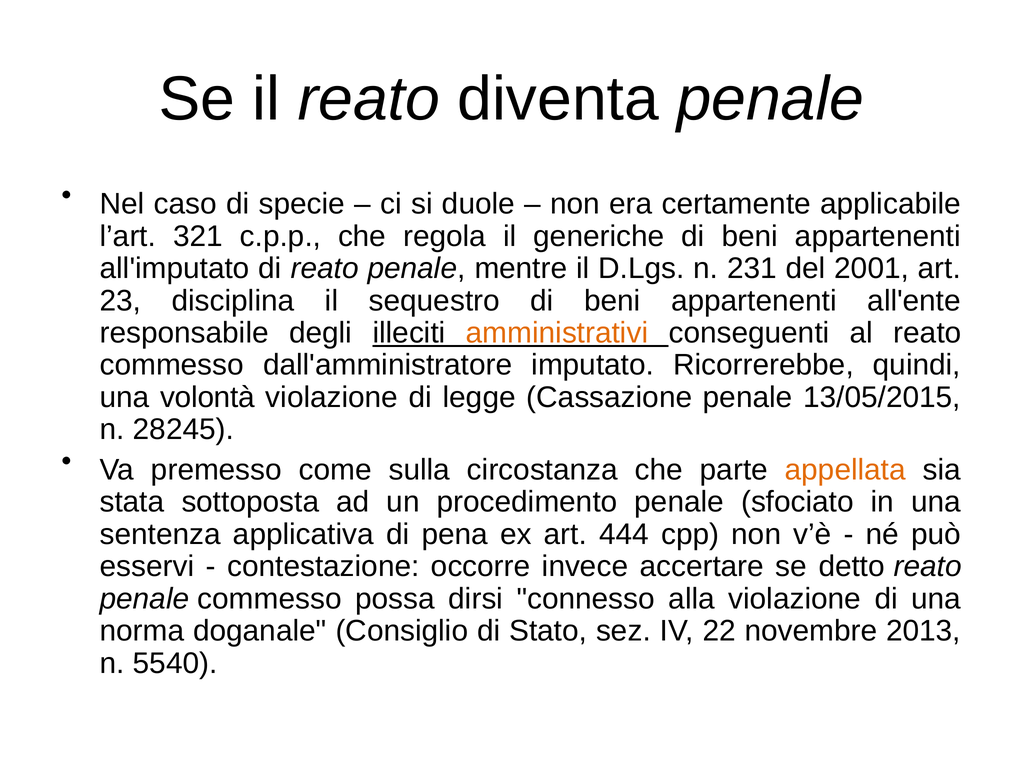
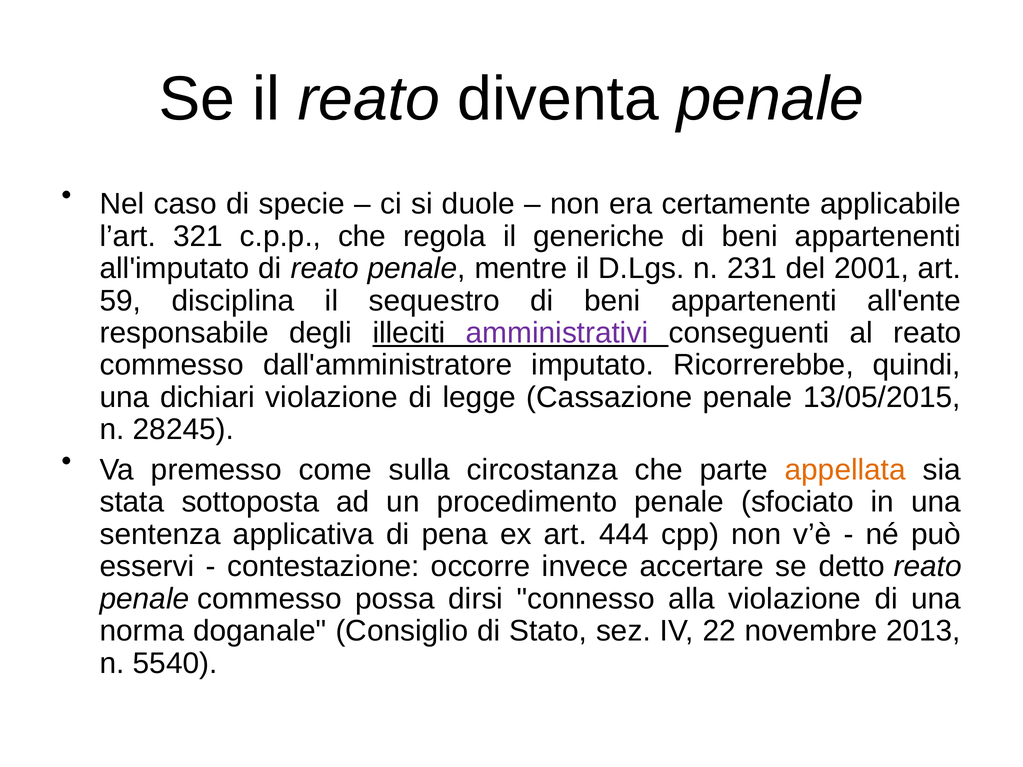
23: 23 -> 59
amministrativi colour: orange -> purple
volontà: volontà -> dichiari
